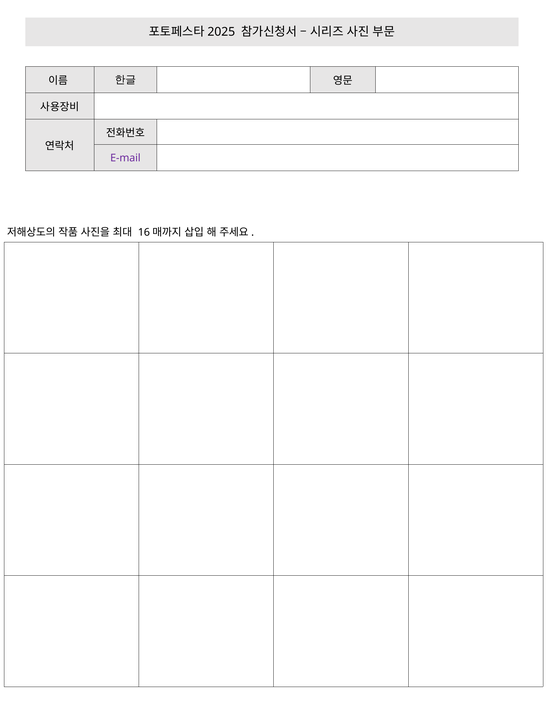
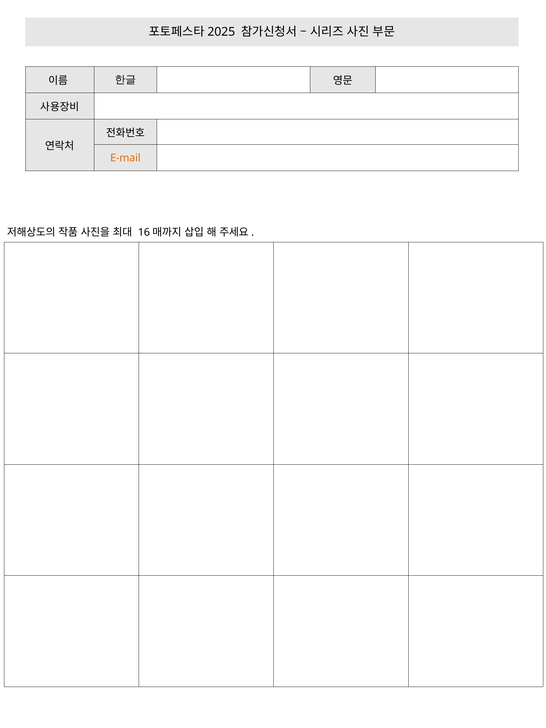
E-mail colour: purple -> orange
